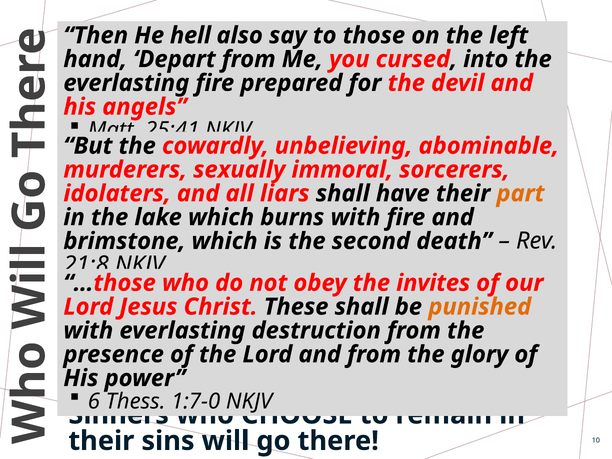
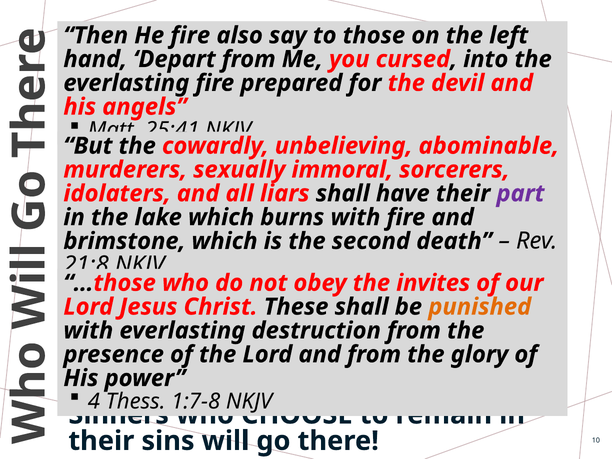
He hell: hell -> fire
part colour: orange -> purple
6: 6 -> 4
1:7-0: 1:7-0 -> 1:7-8
